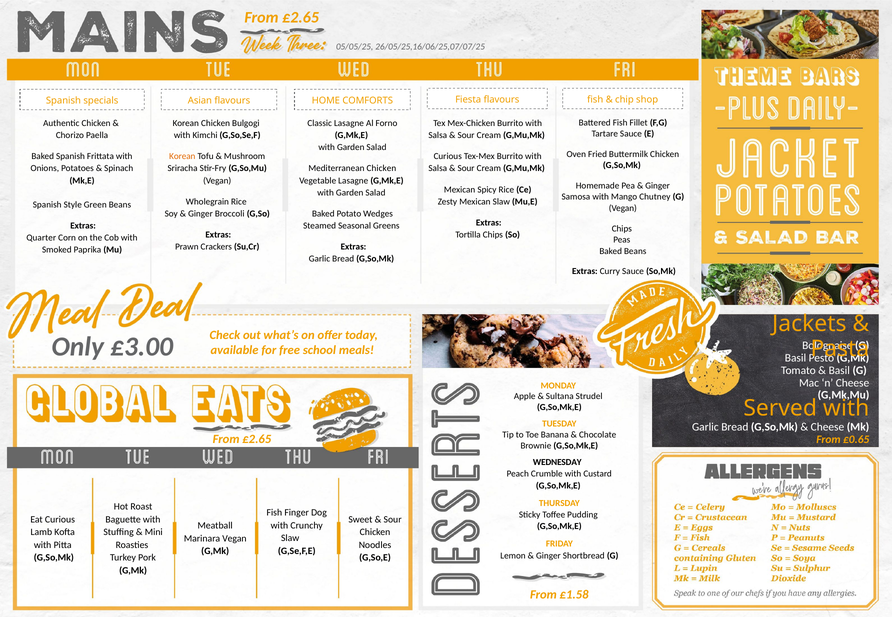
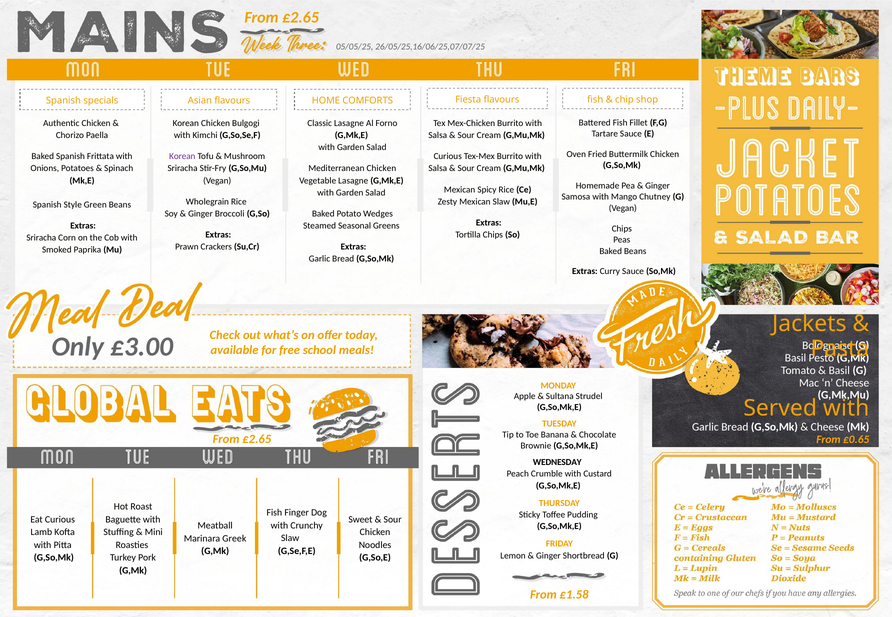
Korean at (182, 157) colour: orange -> purple
Quarter at (41, 238): Quarter -> Sriracha
Marinara Vegan: Vegan -> Greek
